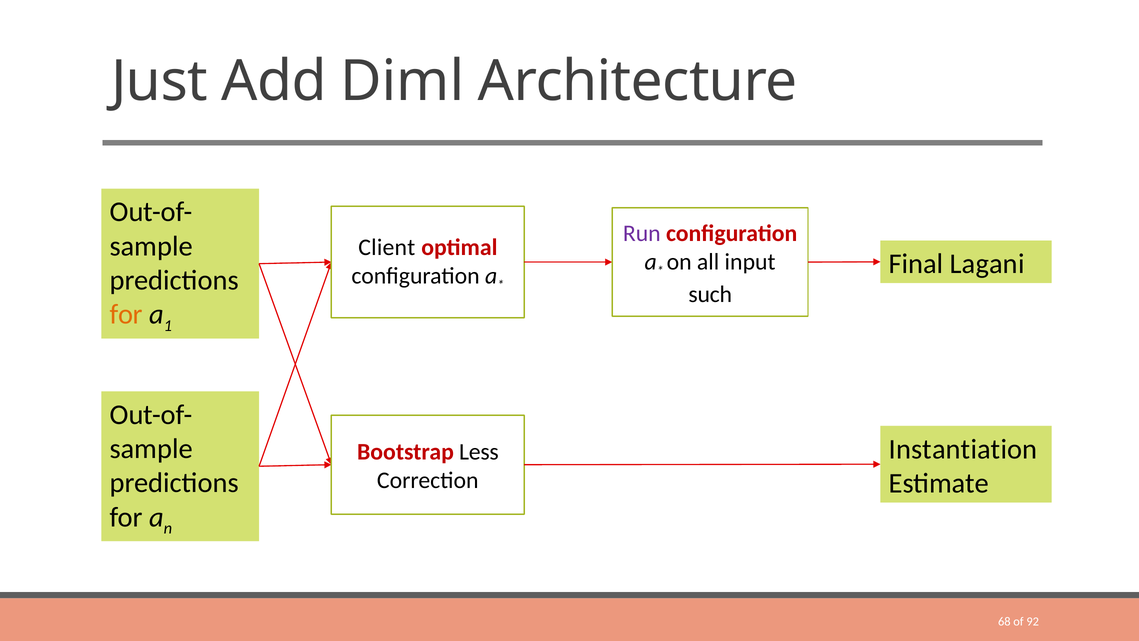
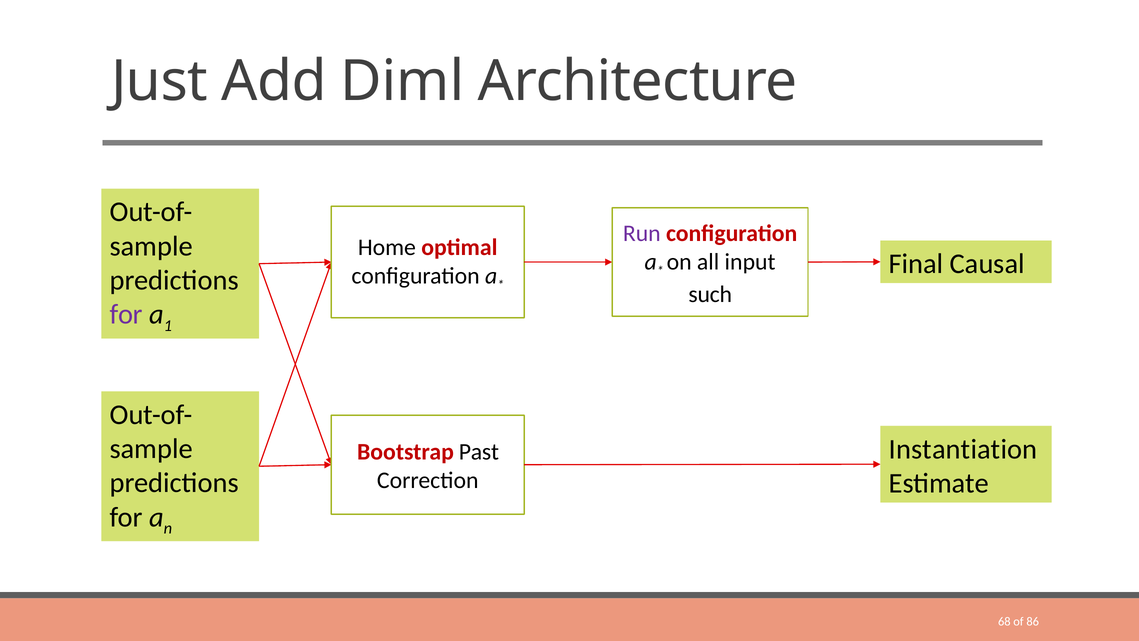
Client: Client -> Home
Lagani: Lagani -> Causal
for at (126, 314) colour: orange -> purple
Less: Less -> Past
92: 92 -> 86
